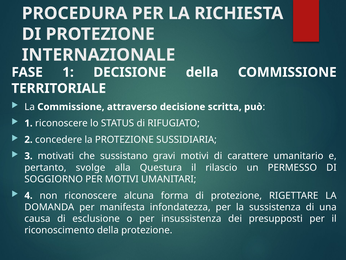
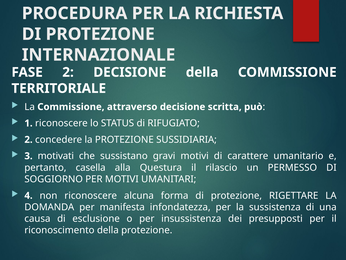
FASE 1: 1 -> 2
svolge: svolge -> casella
